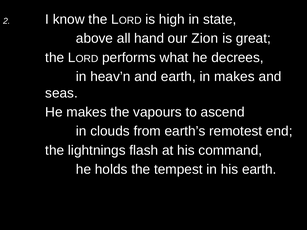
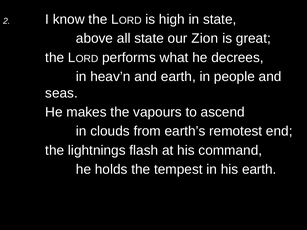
all hand: hand -> state
in makes: makes -> people
